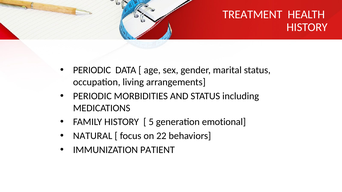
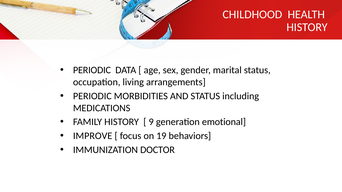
TREATMENT: TREATMENT -> CHILDHOOD
5: 5 -> 9
NATURAL: NATURAL -> IMPROVE
22: 22 -> 19
PATIENT: PATIENT -> DOCTOR
